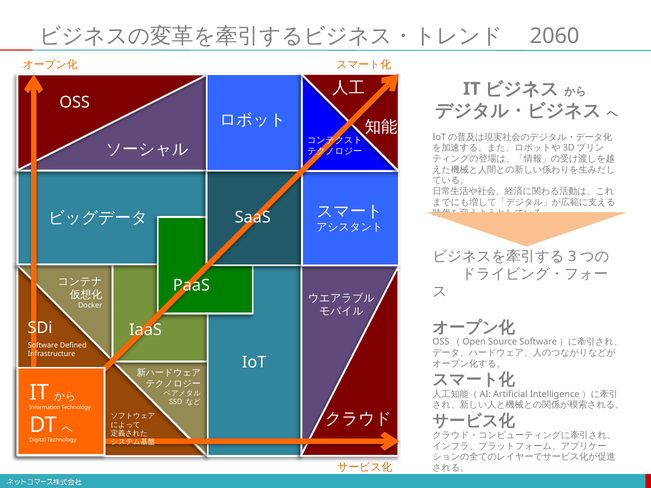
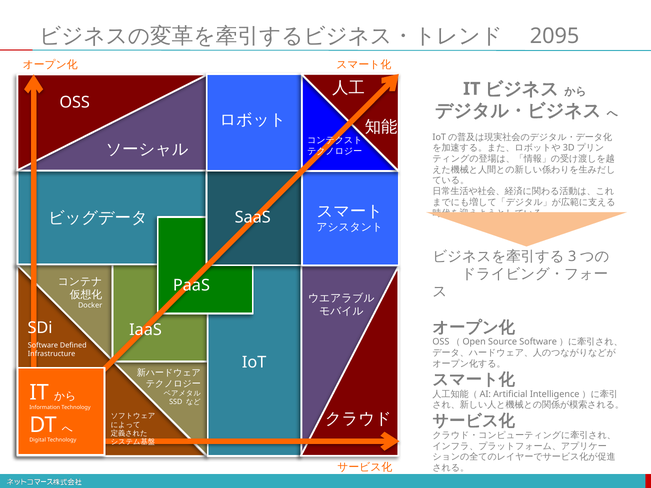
2060: 2060 -> 2095
